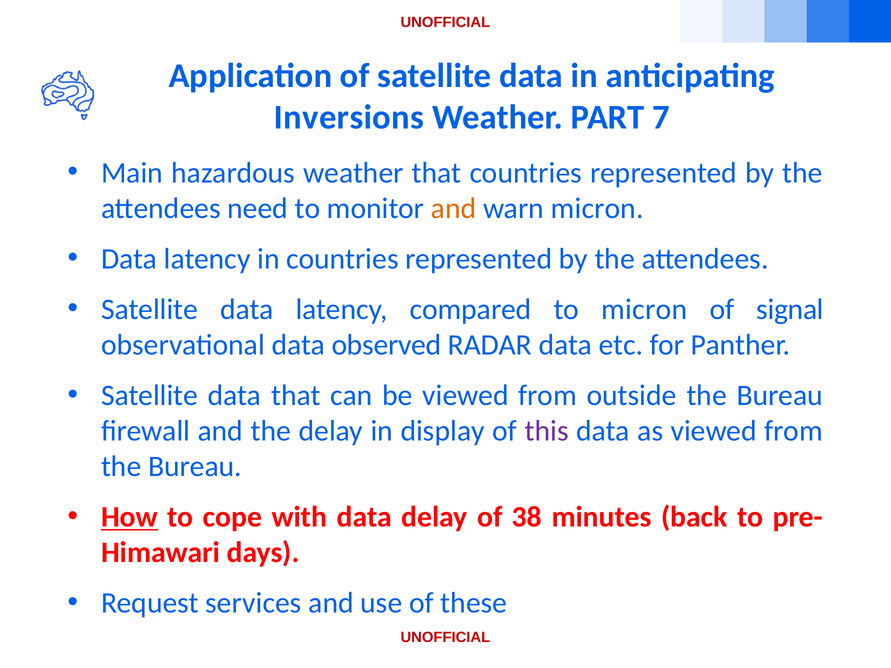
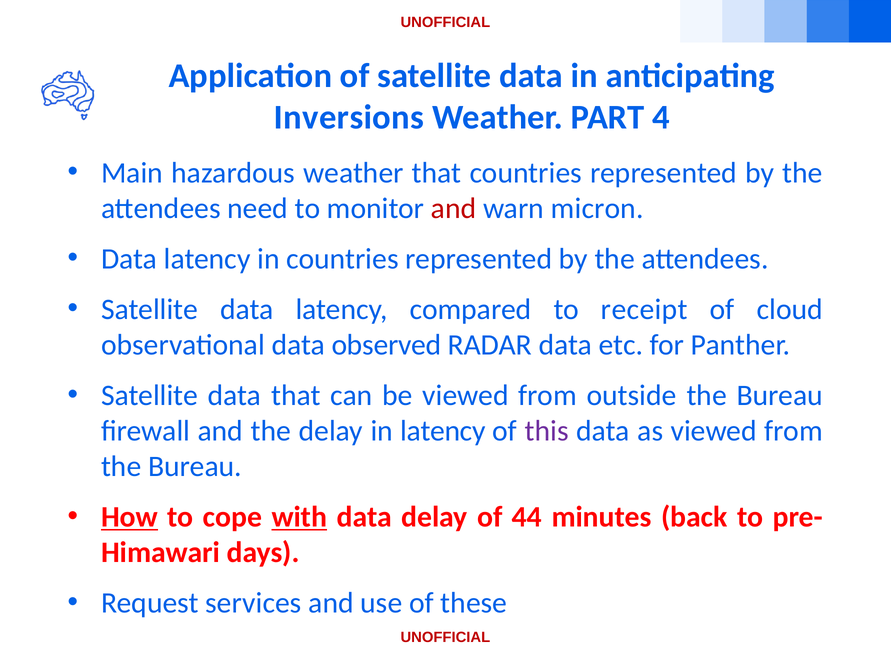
7: 7 -> 4
and at (454, 208) colour: orange -> red
to micron: micron -> receipt
signal: signal -> cloud
in display: display -> latency
with underline: none -> present
38: 38 -> 44
